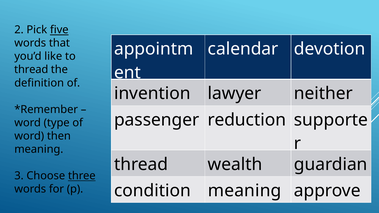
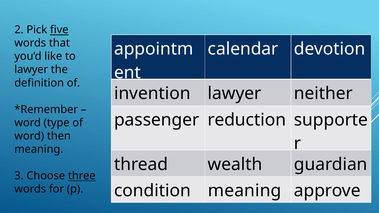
thread at (31, 70): thread -> lawyer
